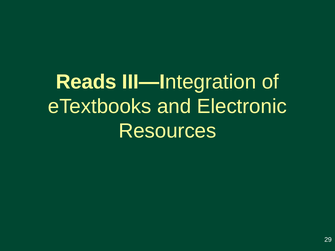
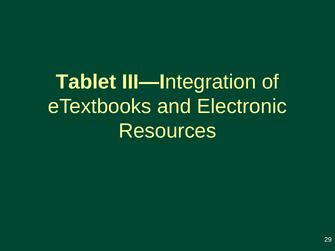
Reads: Reads -> Tablet
